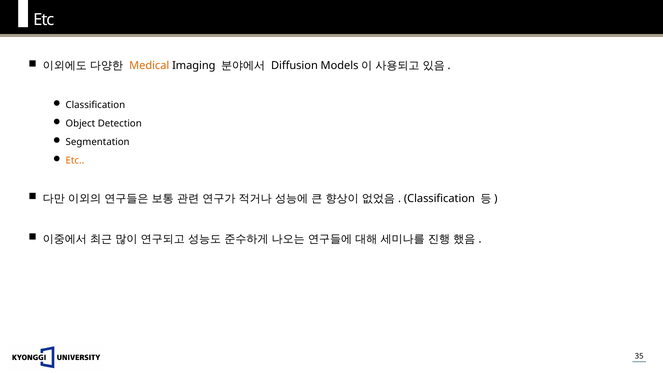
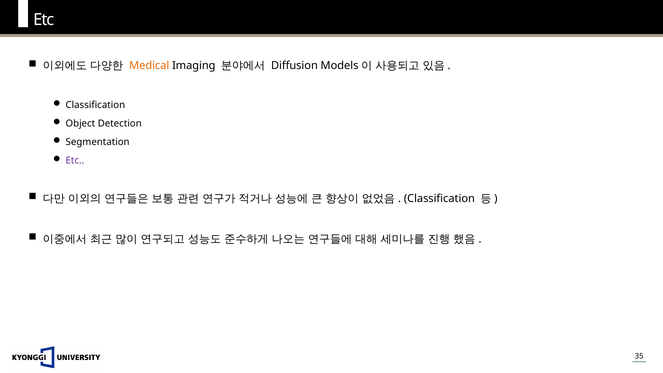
Etc at (75, 161) colour: orange -> purple
